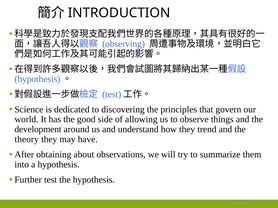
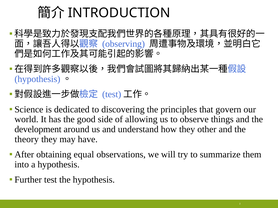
trend: trend -> other
about: about -> equal
